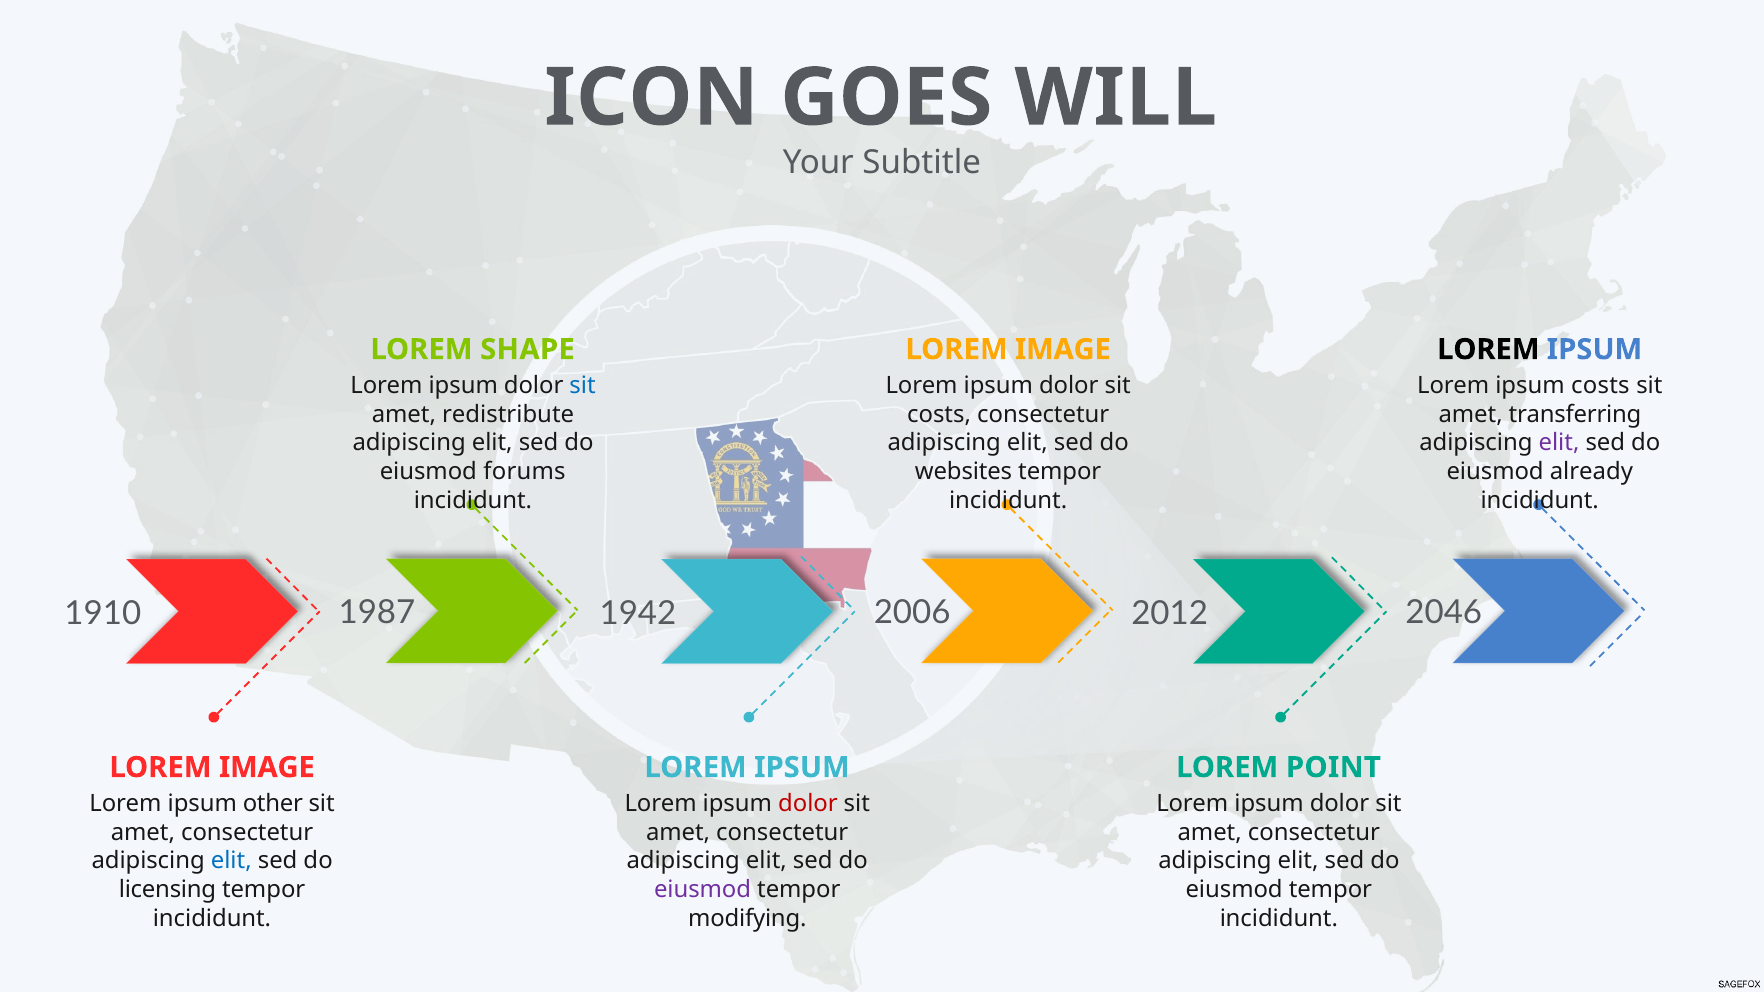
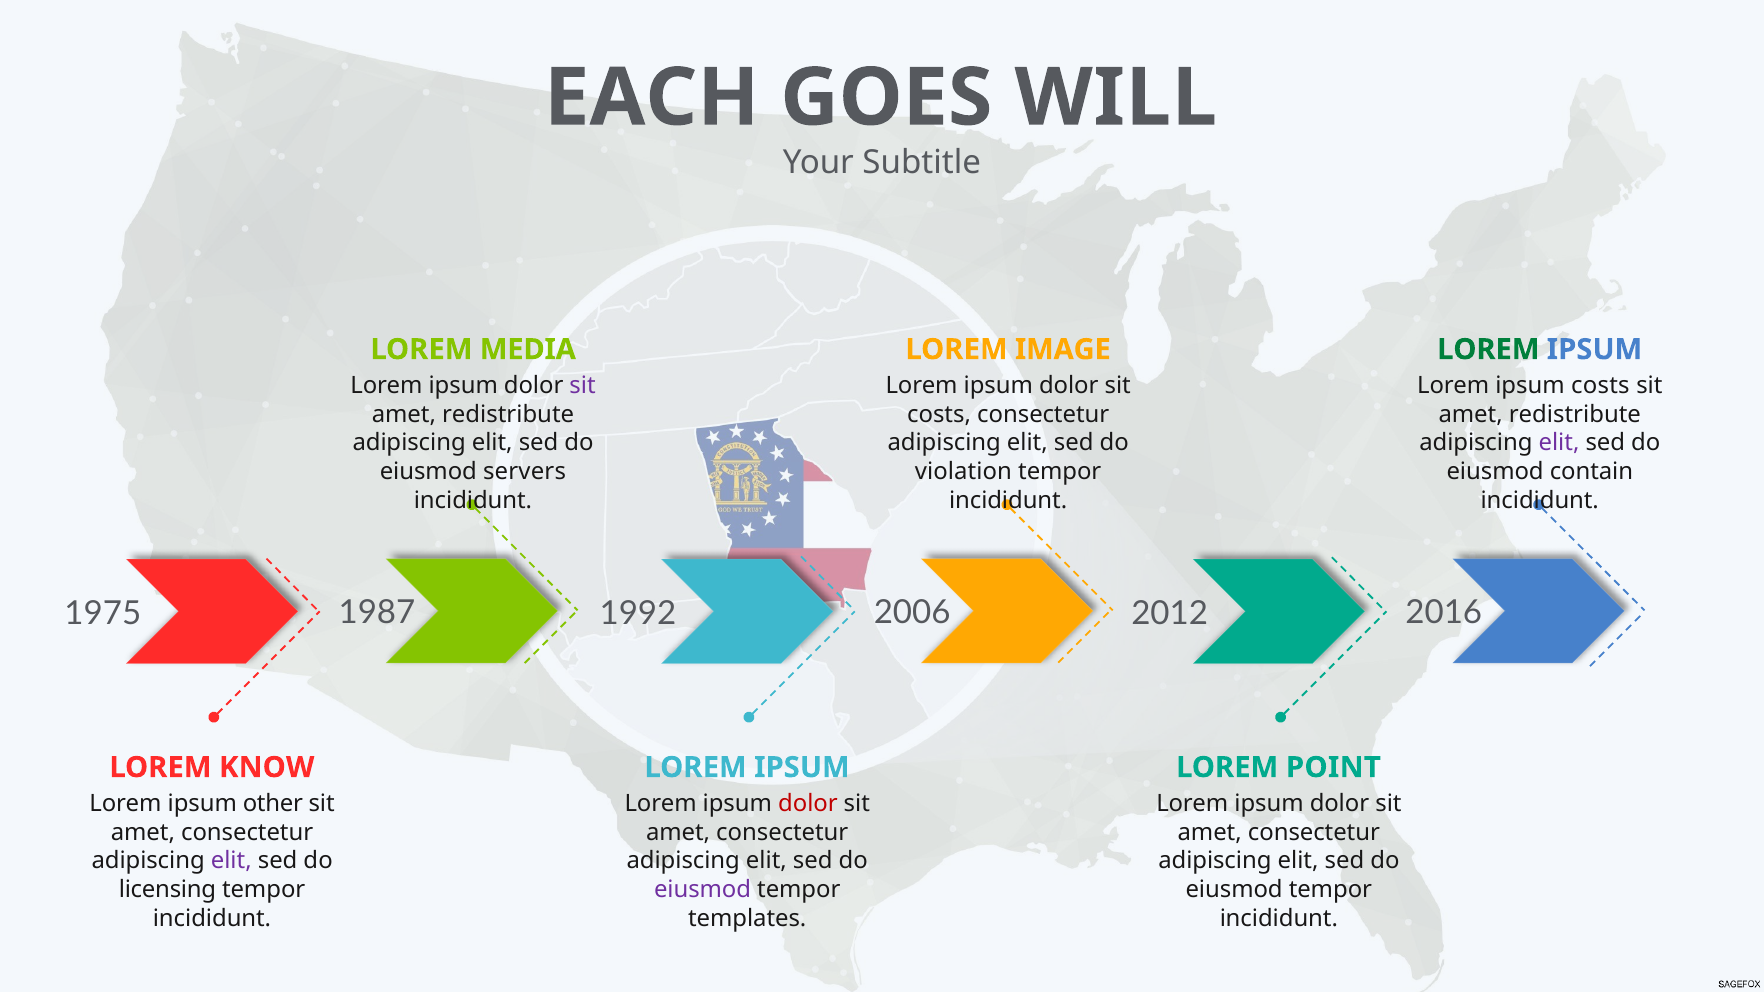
ICON: ICON -> EACH
SHAPE: SHAPE -> MEDIA
LOREM at (1488, 350) colour: black -> green
sit at (583, 386) colour: blue -> purple
transferring at (1575, 414): transferring -> redistribute
forums: forums -> servers
websites: websites -> violation
already: already -> contain
1910: 1910 -> 1975
1942: 1942 -> 1992
2046: 2046 -> 2016
IMAGE at (267, 768): IMAGE -> KNOW
elit at (231, 861) colour: blue -> purple
modifying: modifying -> templates
